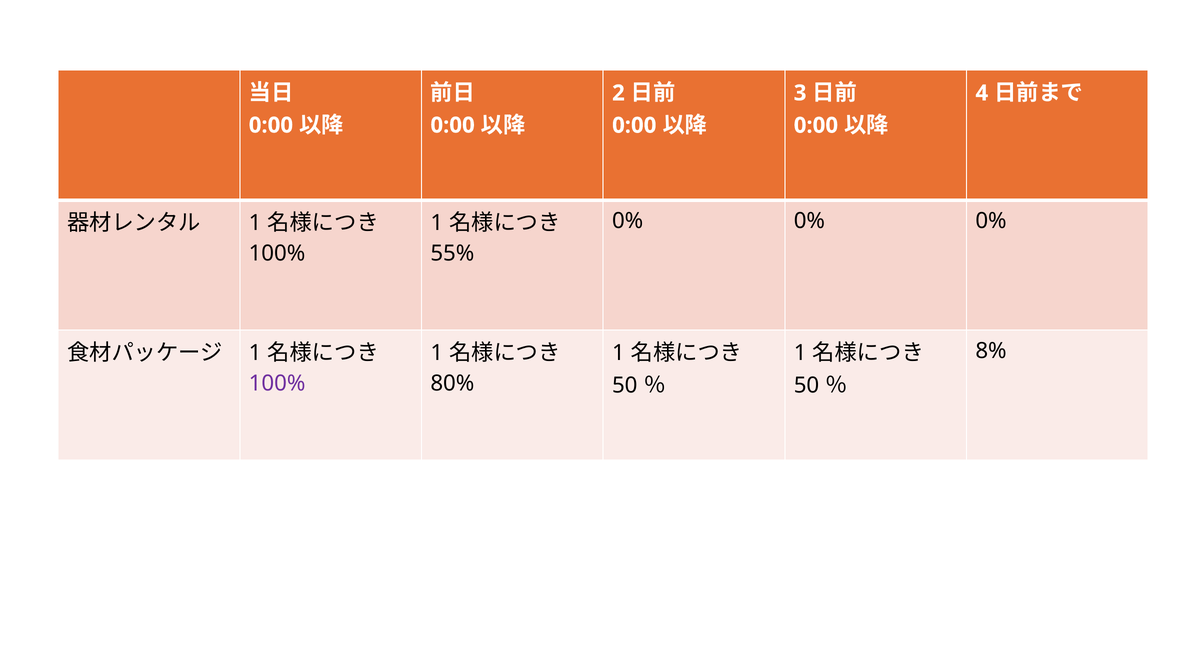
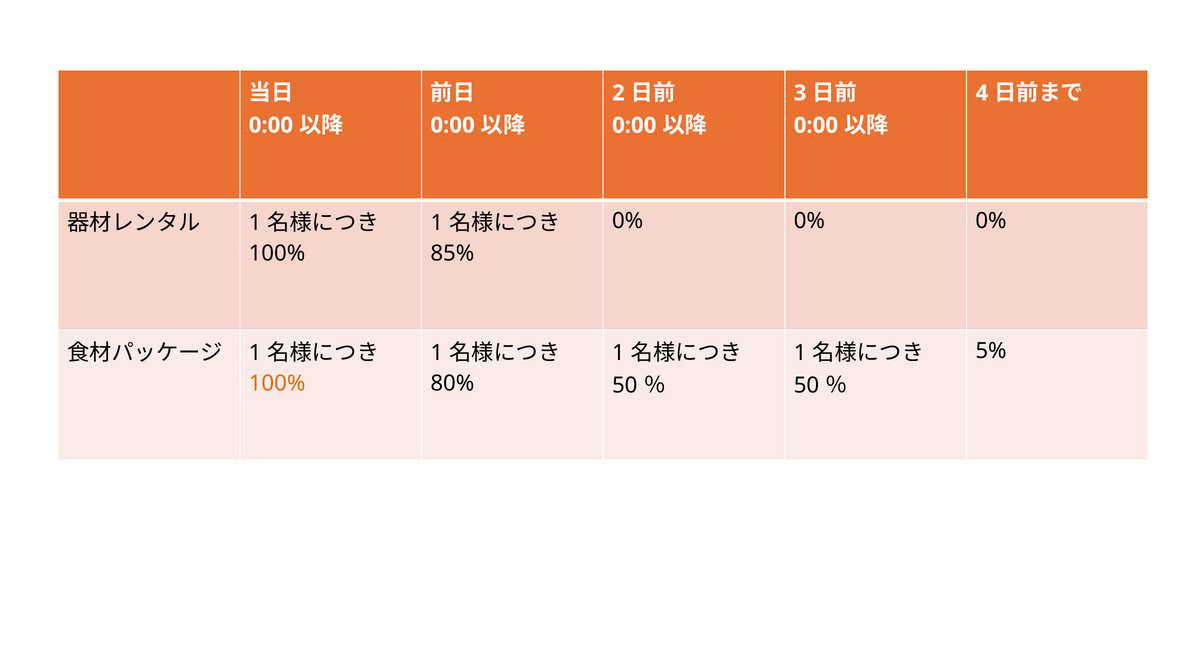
55%: 55% -> 85%
8%: 8% -> 5%
100% at (277, 383) colour: purple -> orange
